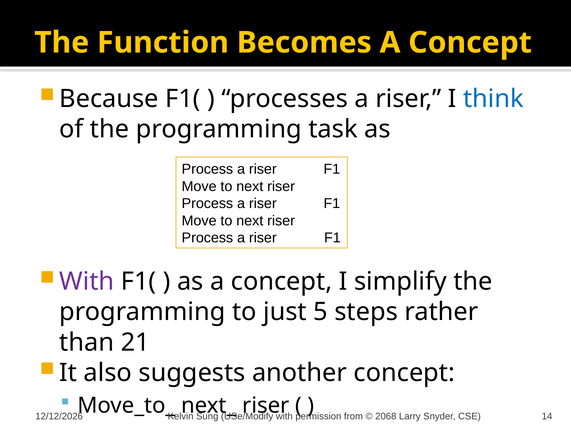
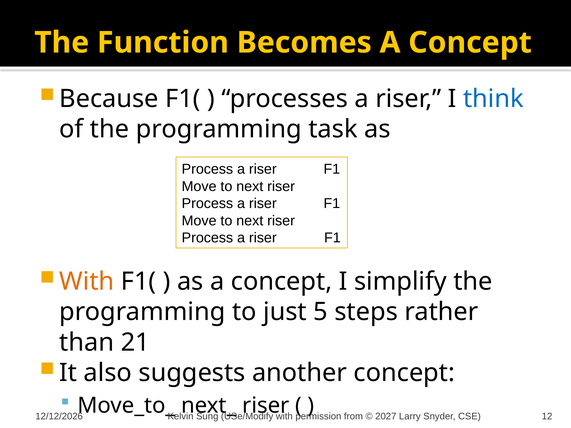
With at (87, 282) colour: purple -> orange
2068: 2068 -> 2027
14: 14 -> 12
